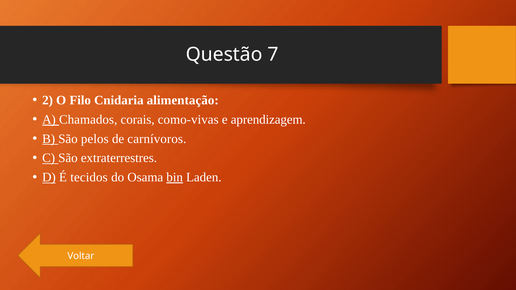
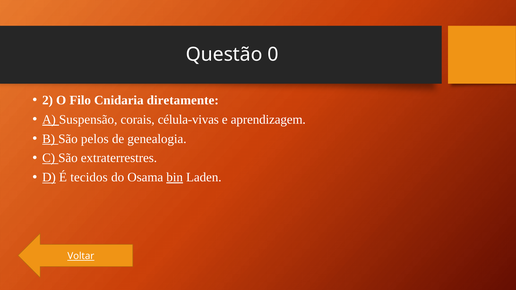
7: 7 -> 0
alimentação: alimentação -> diretamente
Chamados: Chamados -> Suspensão
como-vivas: como-vivas -> célula-vivas
carnívoros: carnívoros -> genealogia
Voltar underline: none -> present
